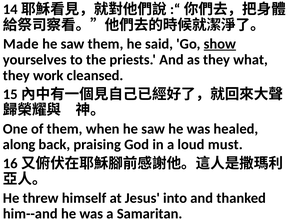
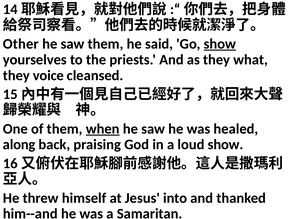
Made: Made -> Other
work: work -> voice
when underline: none -> present
loud must: must -> show
